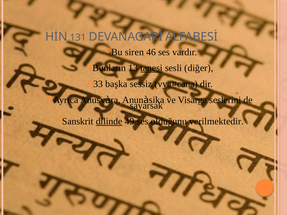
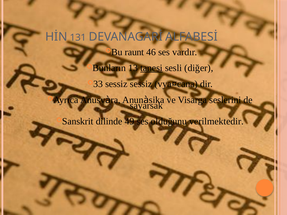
siren: siren -> raunt
başka at (116, 84): başka -> sessiz
dilinde underline: present -> none
